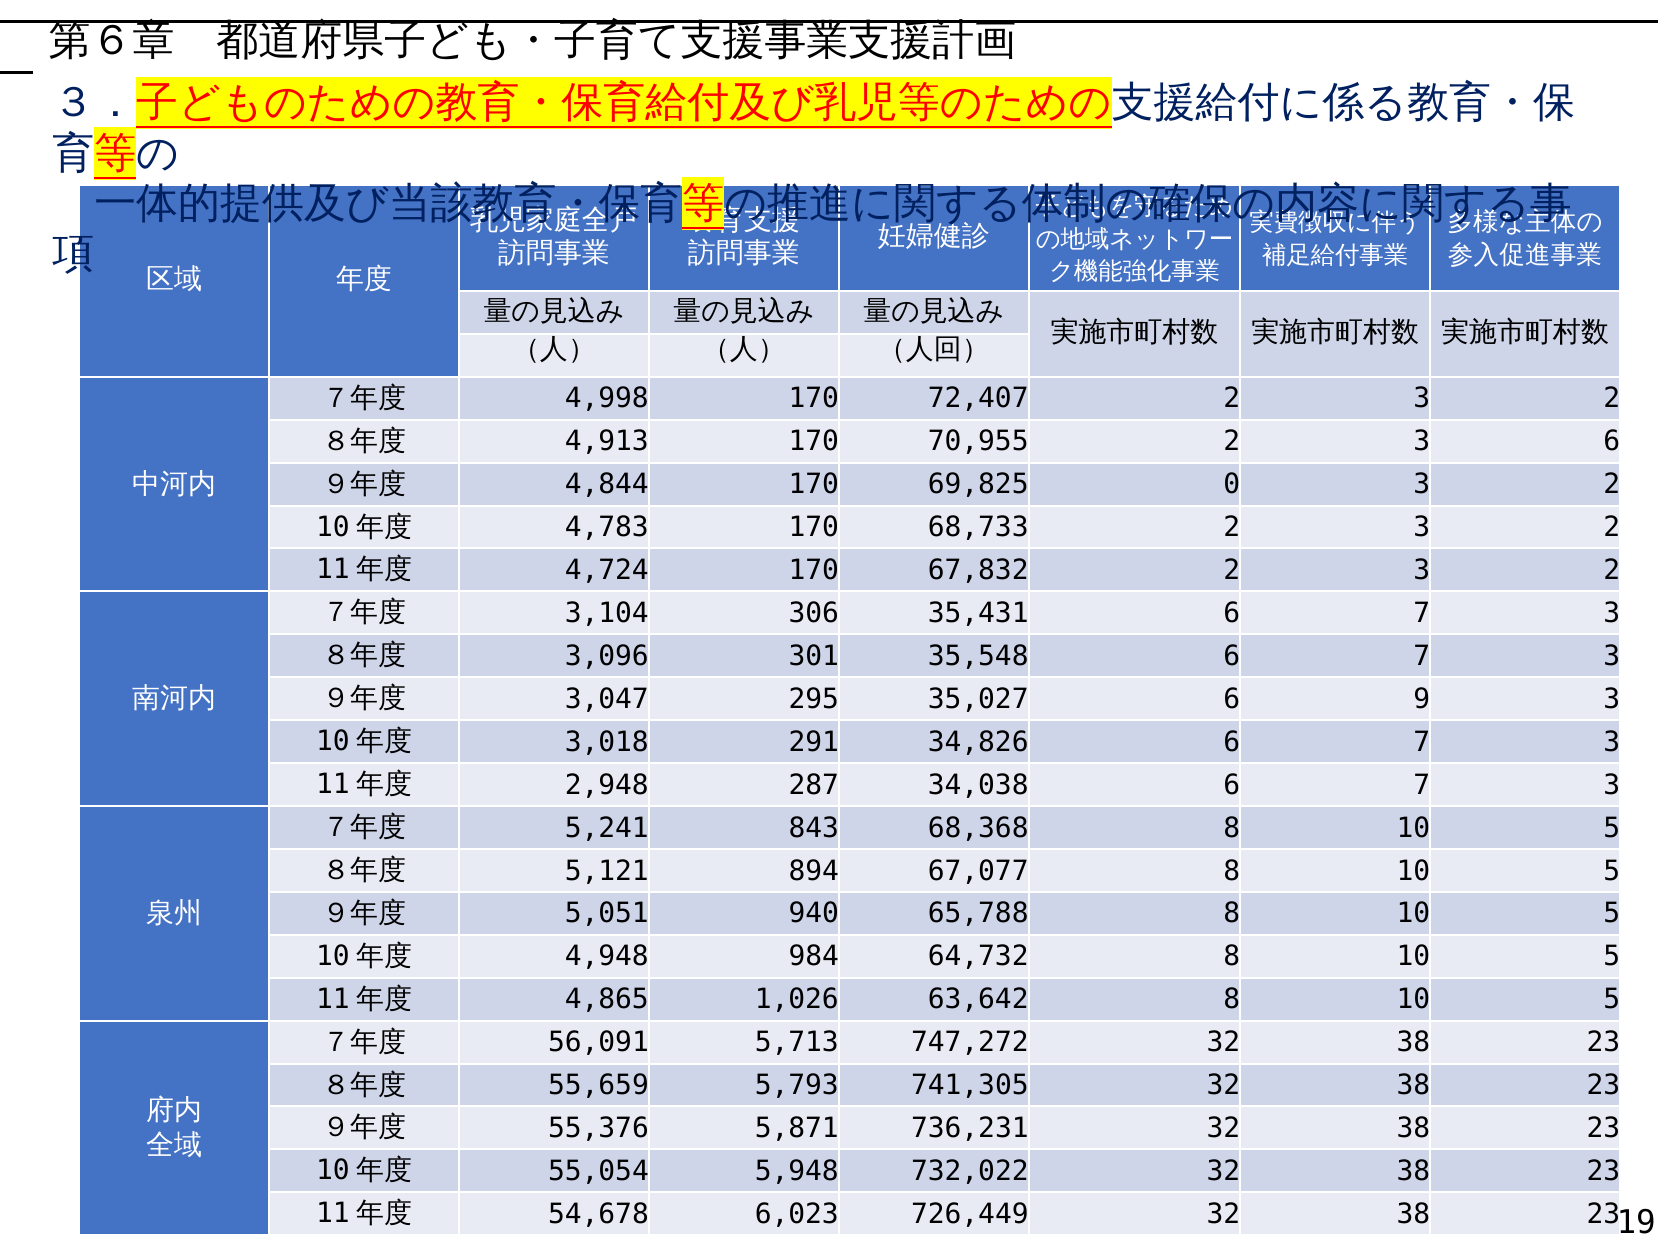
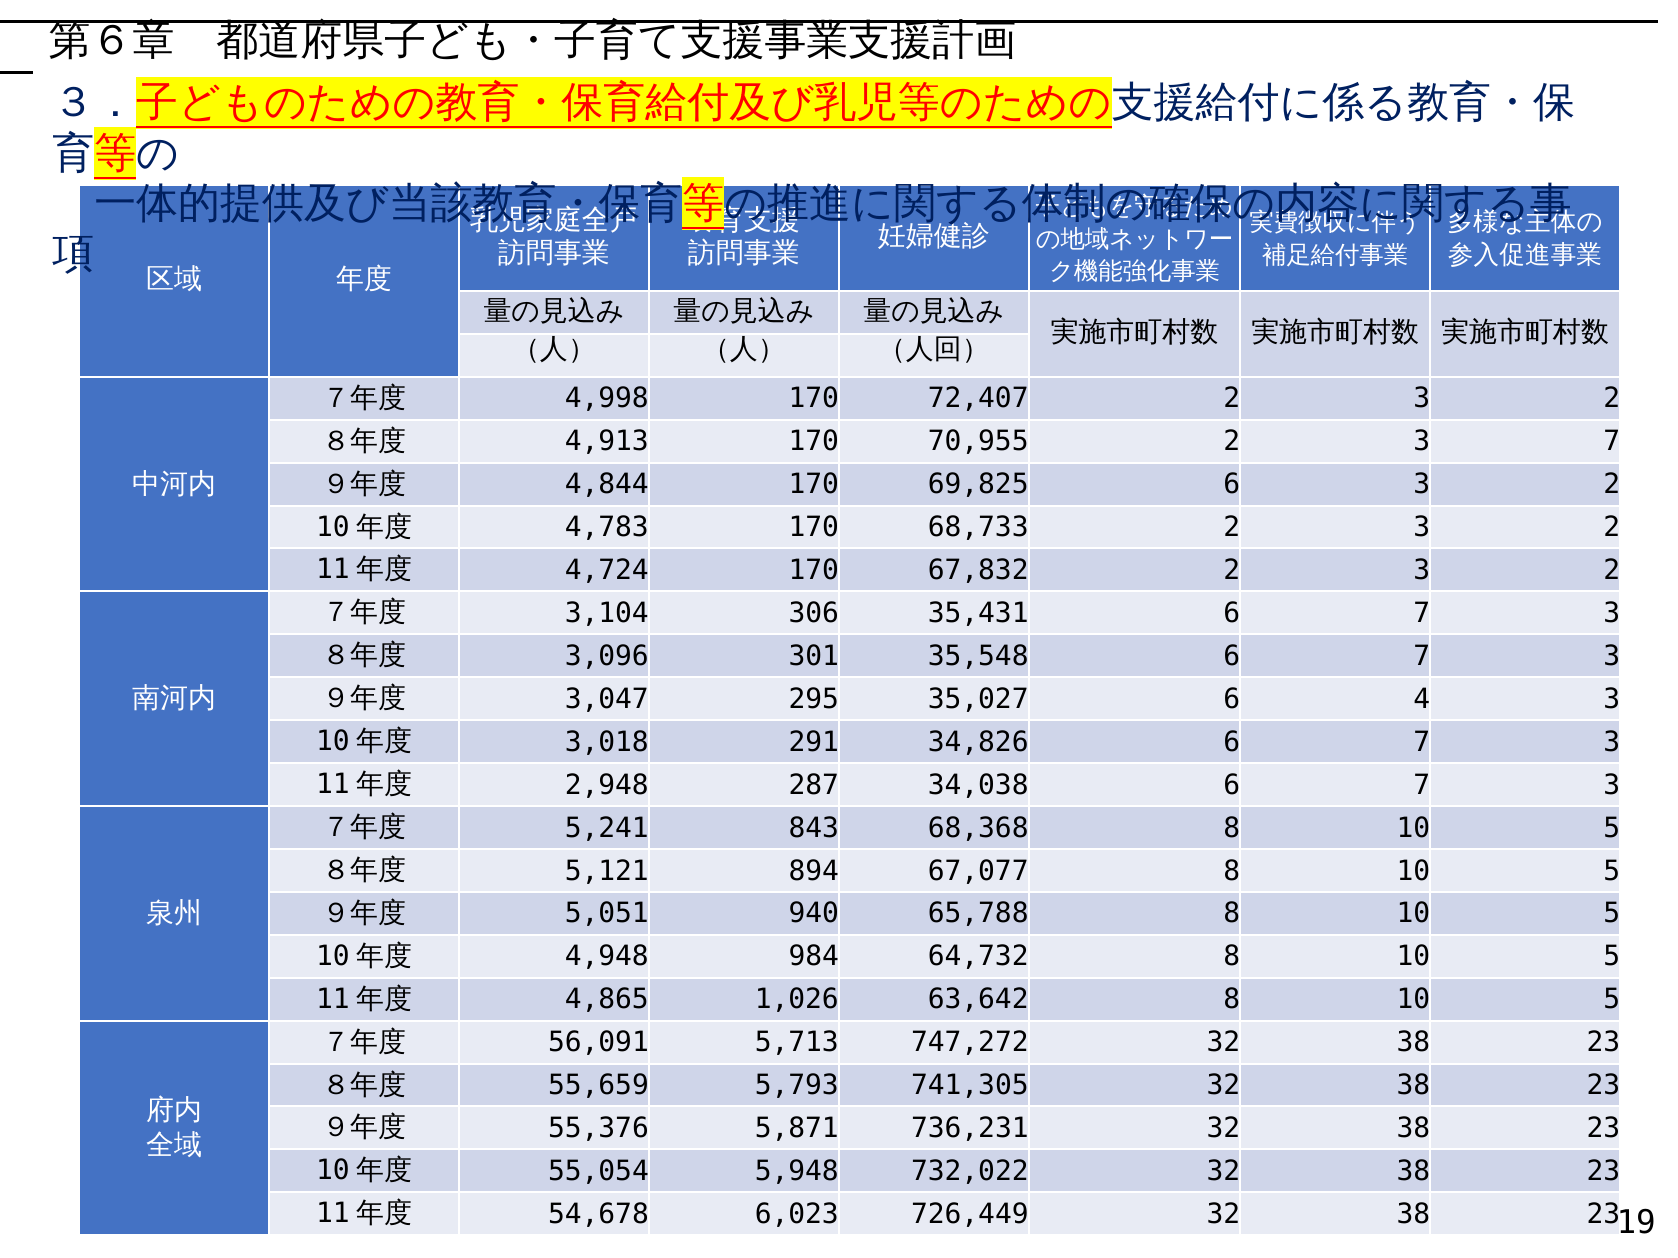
3 6: 6 -> 7
69,825 0: 0 -> 6
9: 9 -> 4
